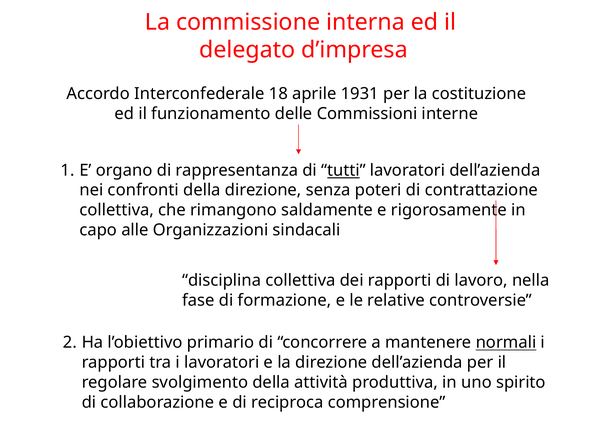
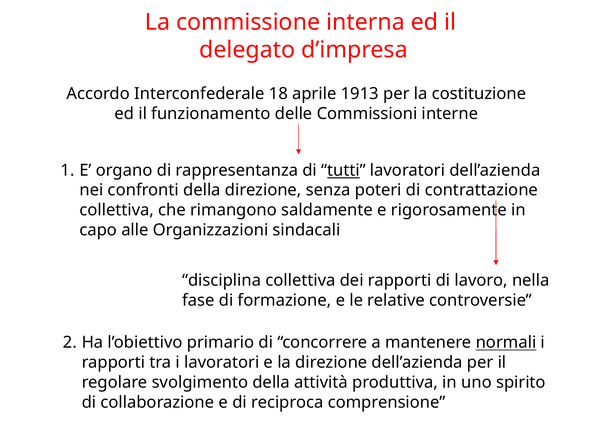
1931: 1931 -> 1913
